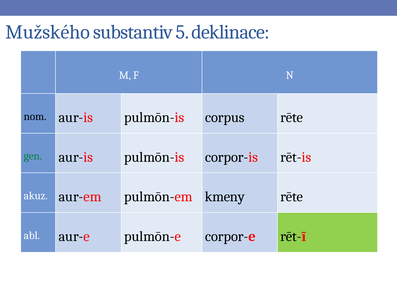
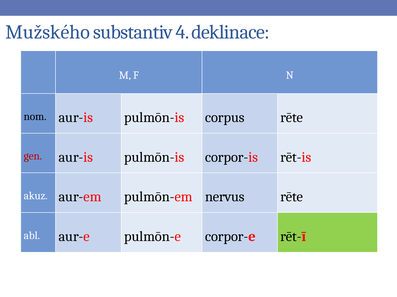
5: 5 -> 4
gen colour: green -> red
kmeny: kmeny -> nervus
